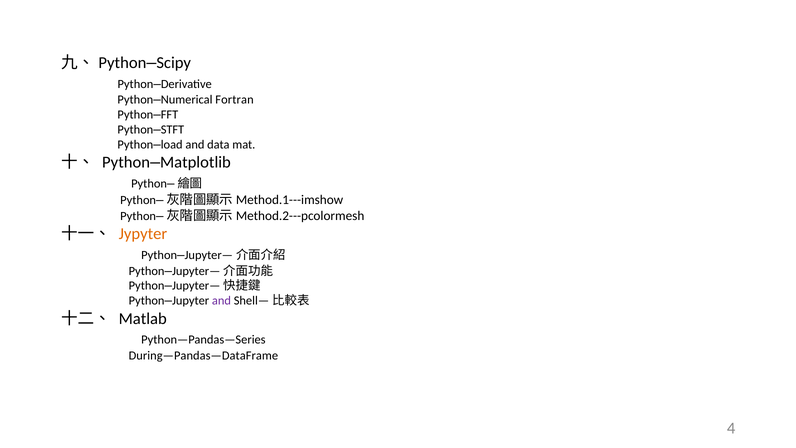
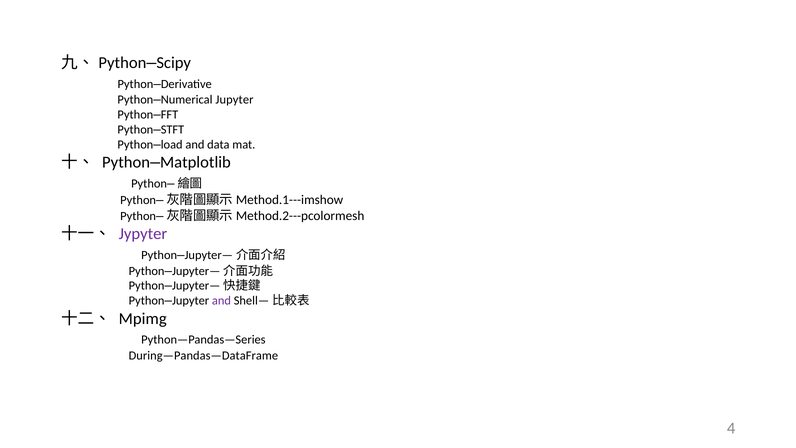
Fortran: Fortran -> Jupyter
Jypyter colour: orange -> purple
Matlab: Matlab -> Mpimg
